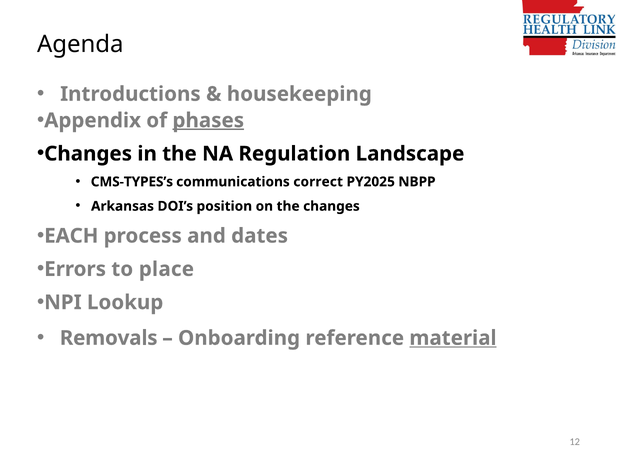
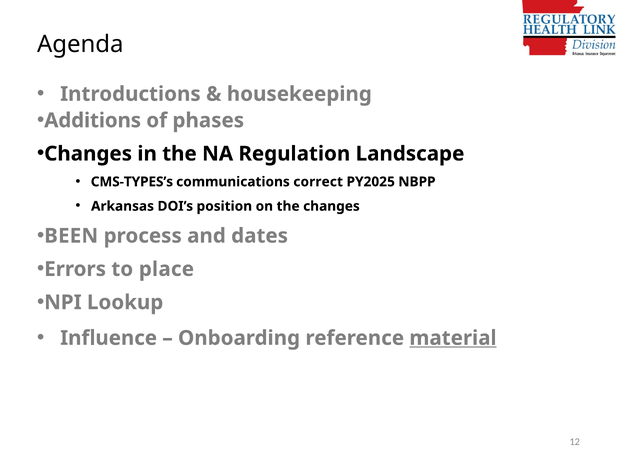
Appendix: Appendix -> Additions
phases underline: present -> none
EACH: EACH -> BEEN
Removals: Removals -> Influence
